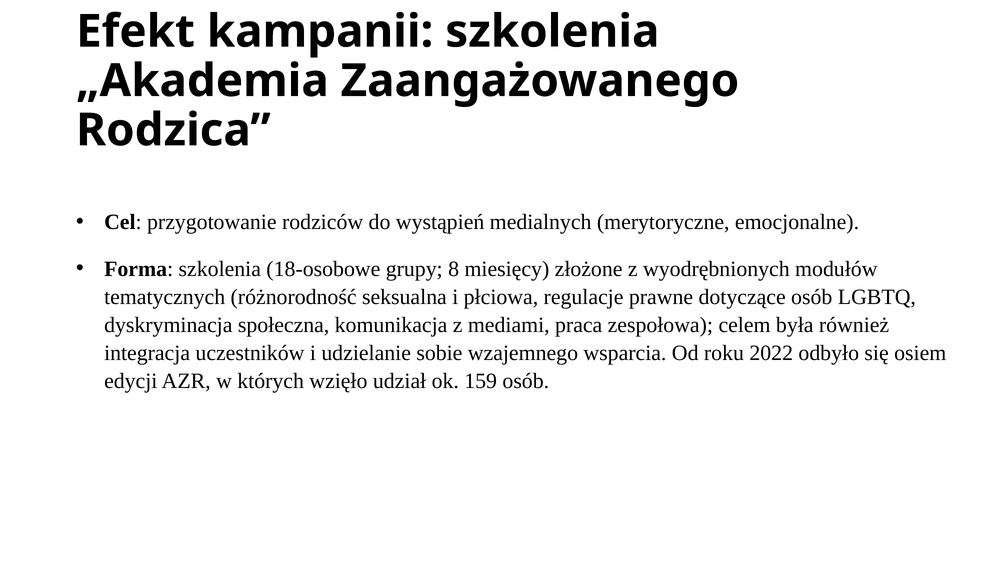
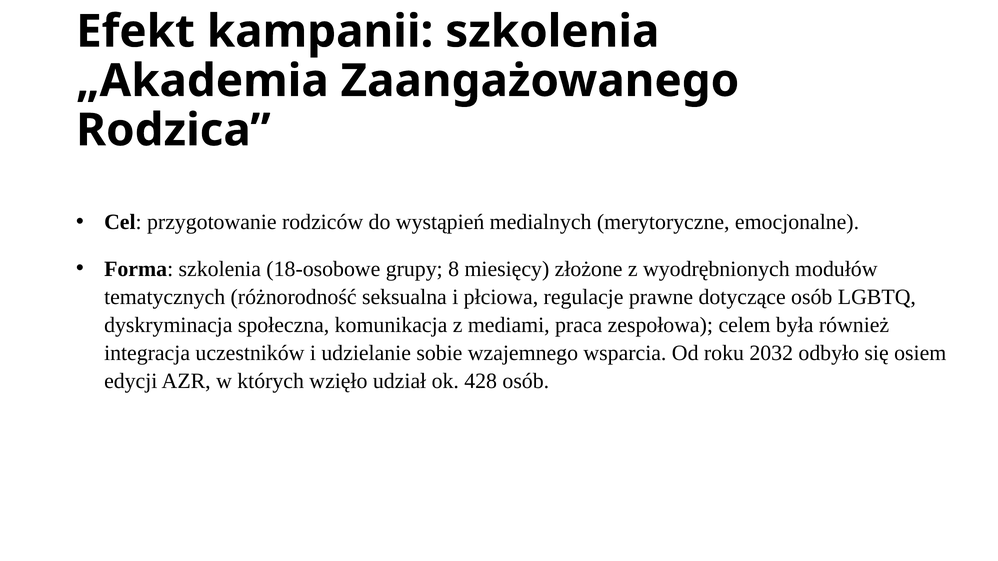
2022: 2022 -> 2032
159: 159 -> 428
